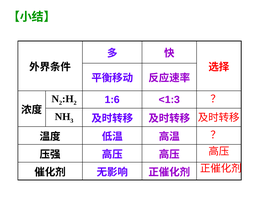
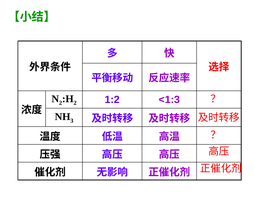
1:6: 1:6 -> 1:2
